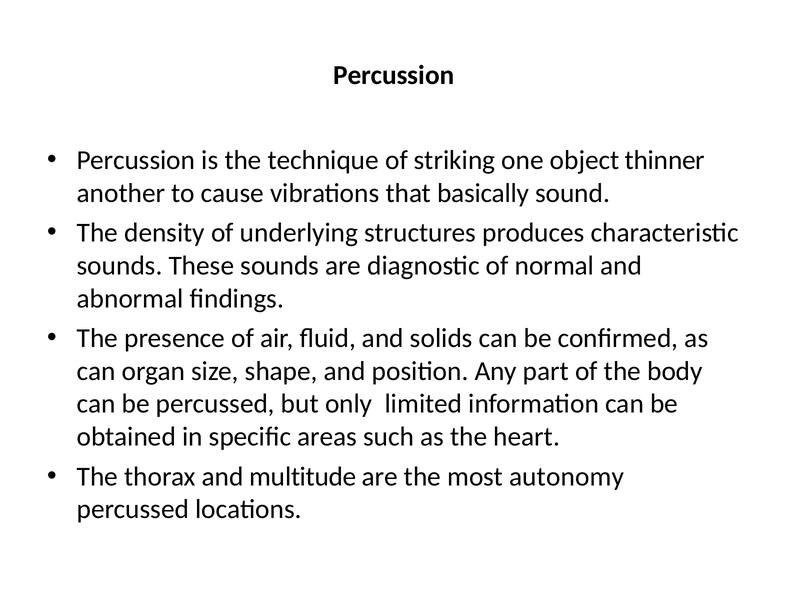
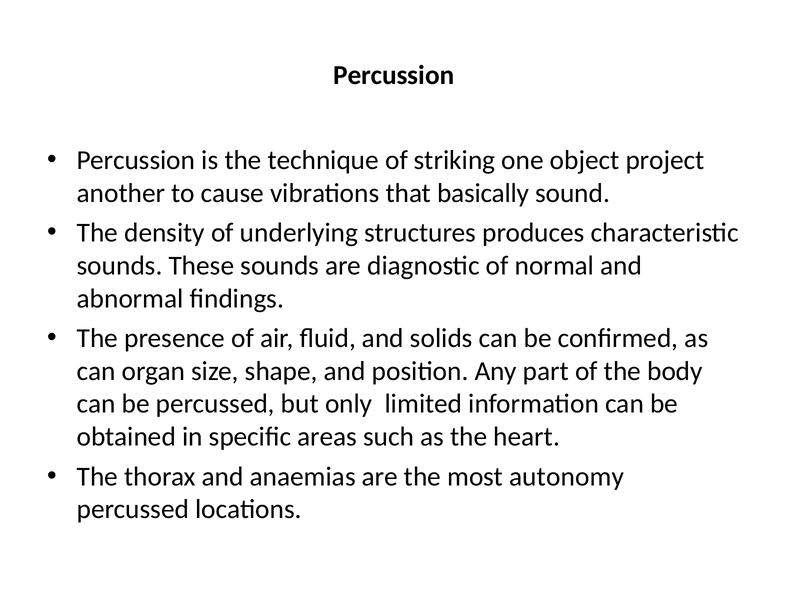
thinner: thinner -> project
multitude: multitude -> anaemias
